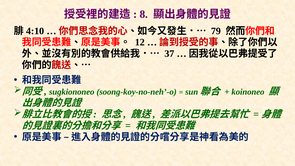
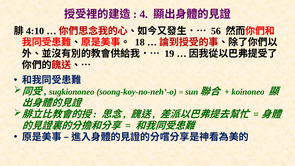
8: 8 -> 4
79: 79 -> 56
12: 12 -> 18
37: 37 -> 19
